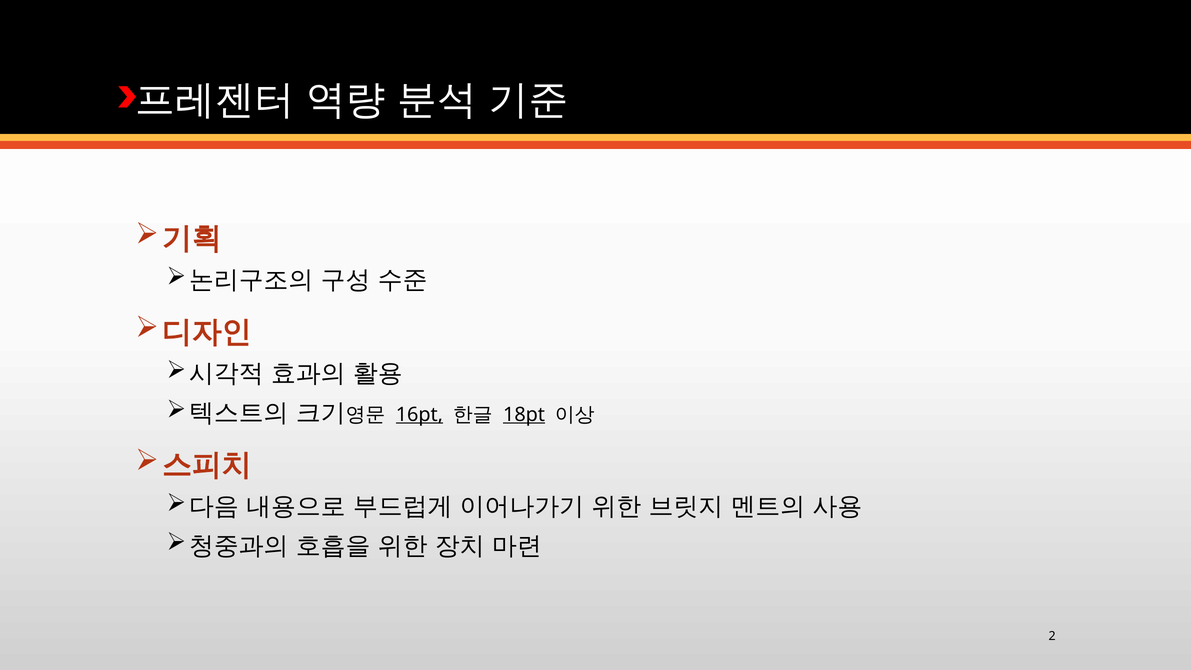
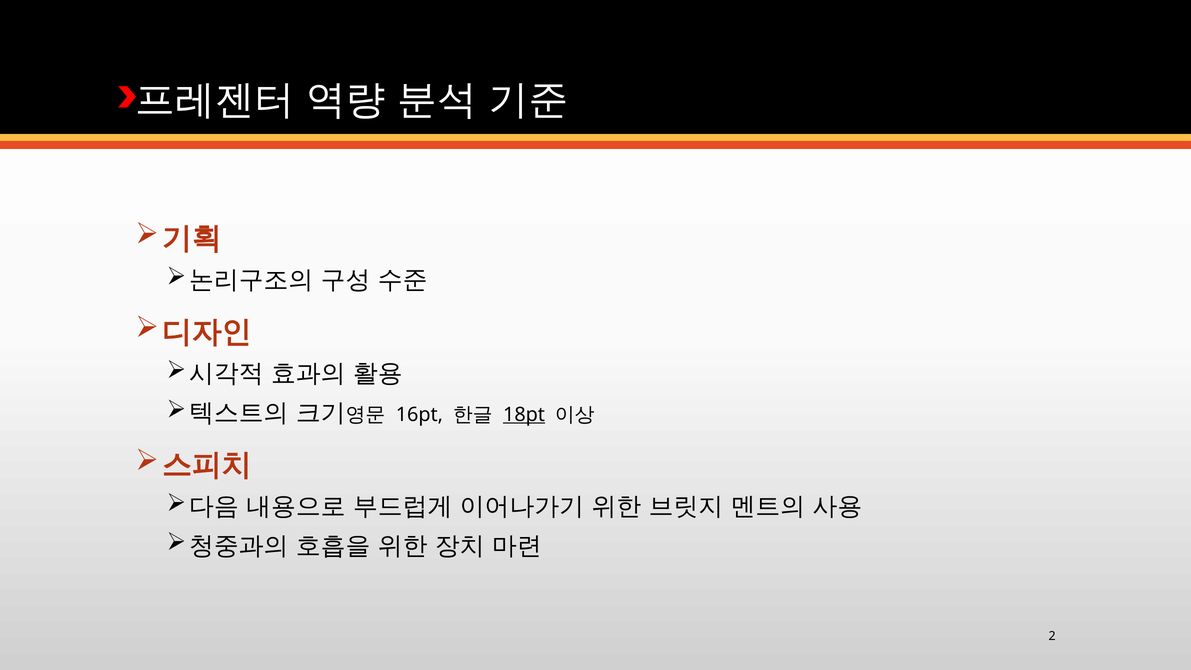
16pt underline: present -> none
